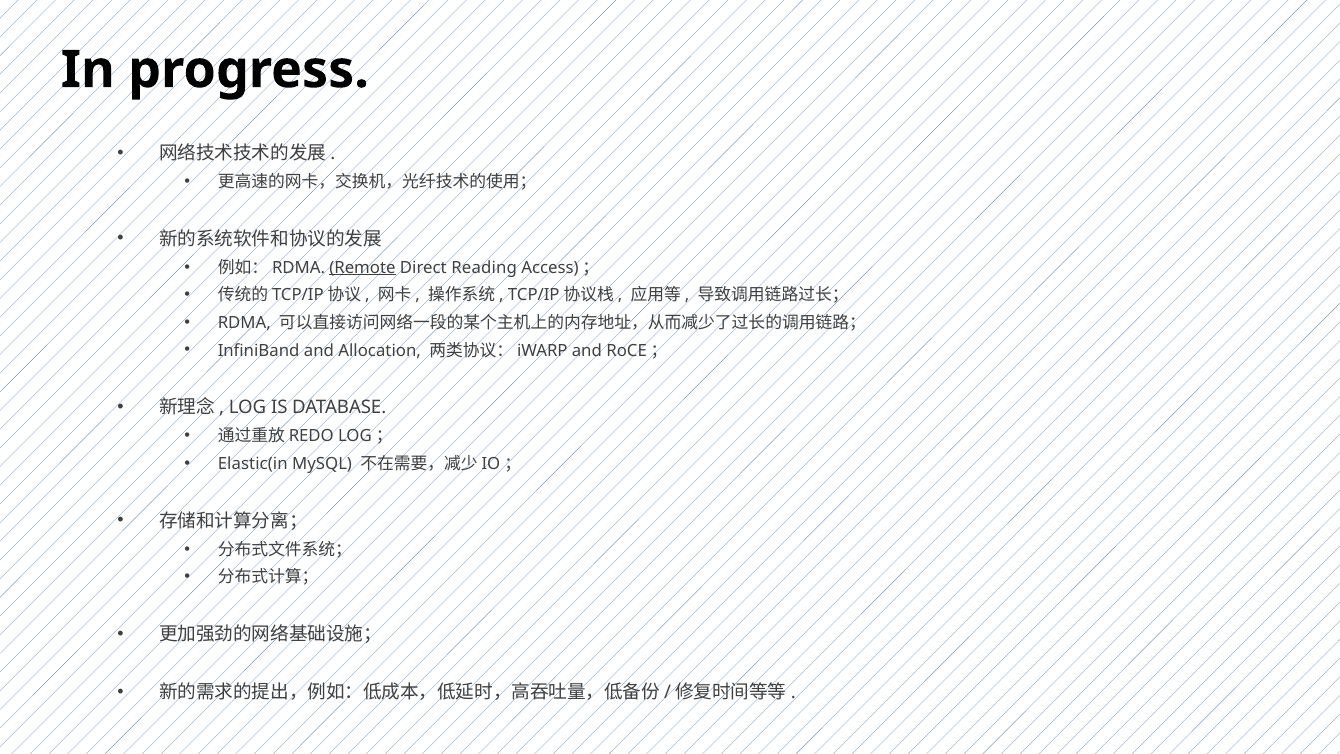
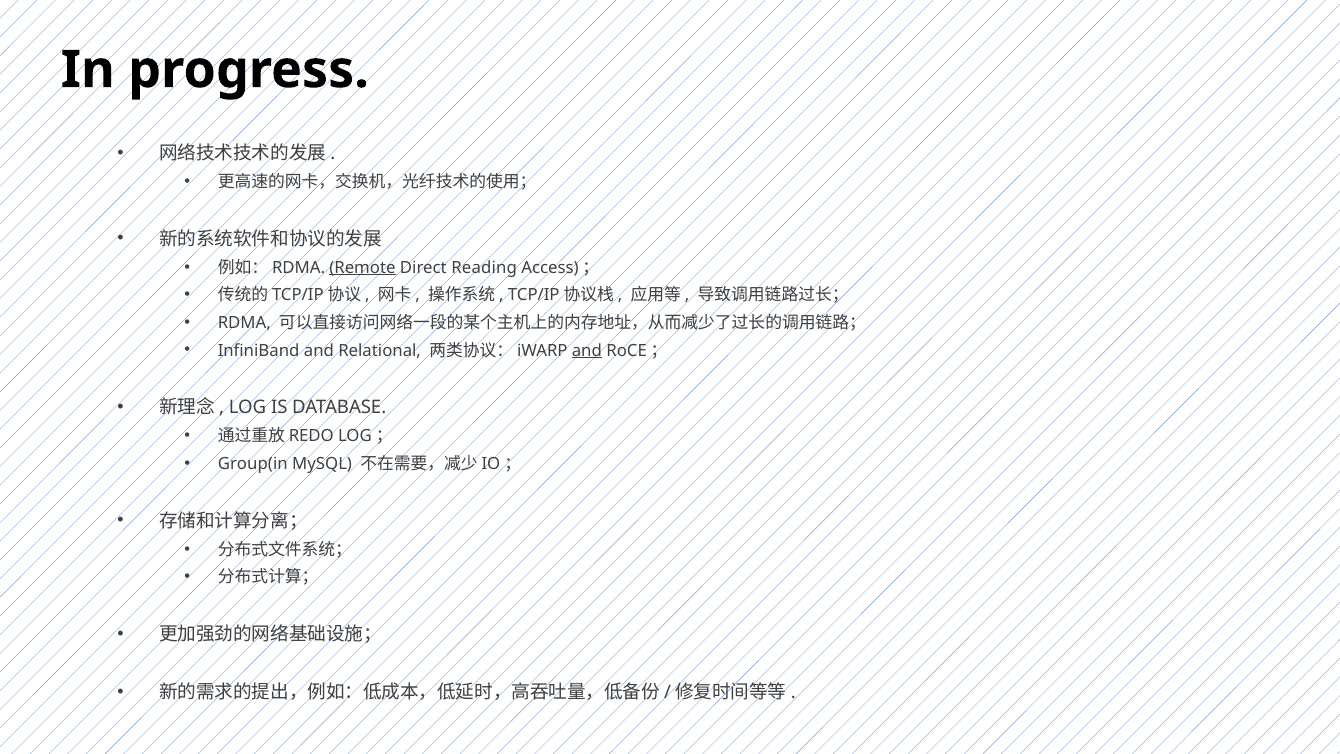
Allocation: Allocation -> Relational
and at (587, 350) underline: none -> present
Elastic(in: Elastic(in -> Group(in
